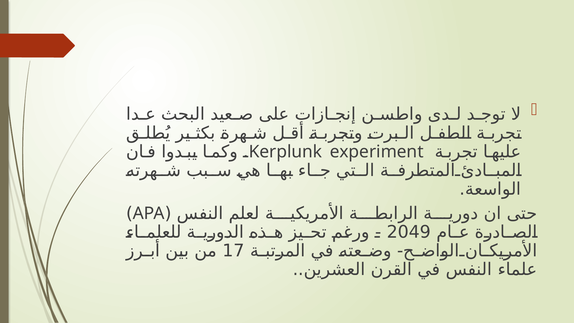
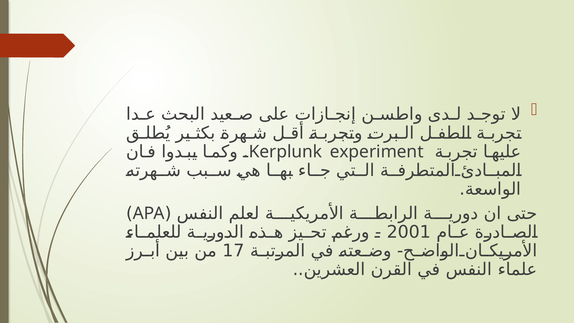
2049: 2049 -> 2001
